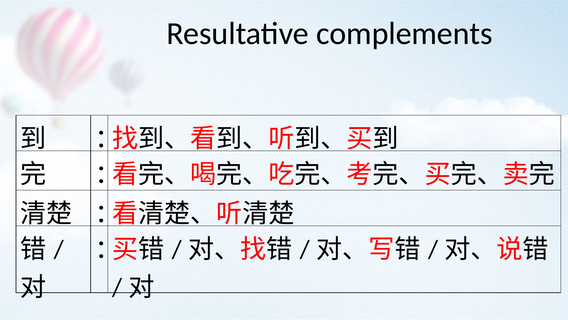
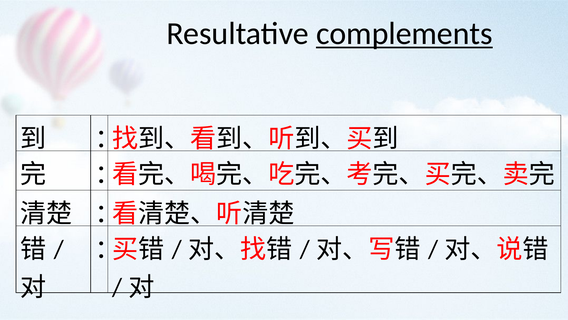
complements underline: none -> present
